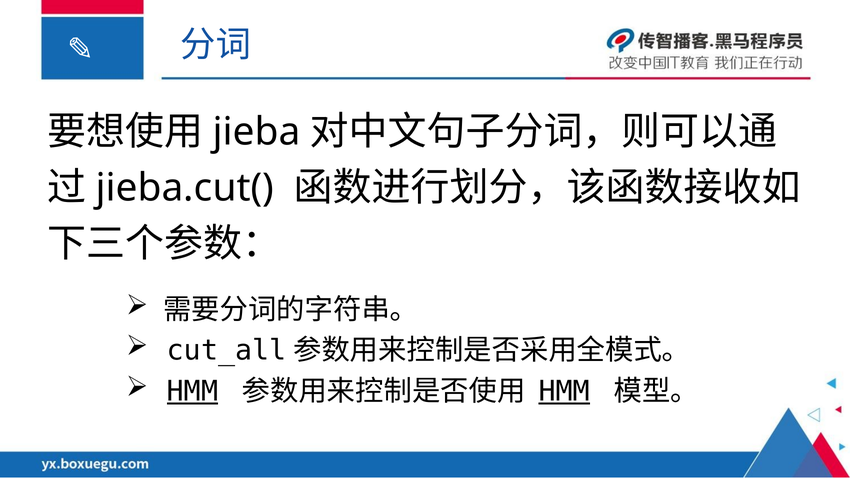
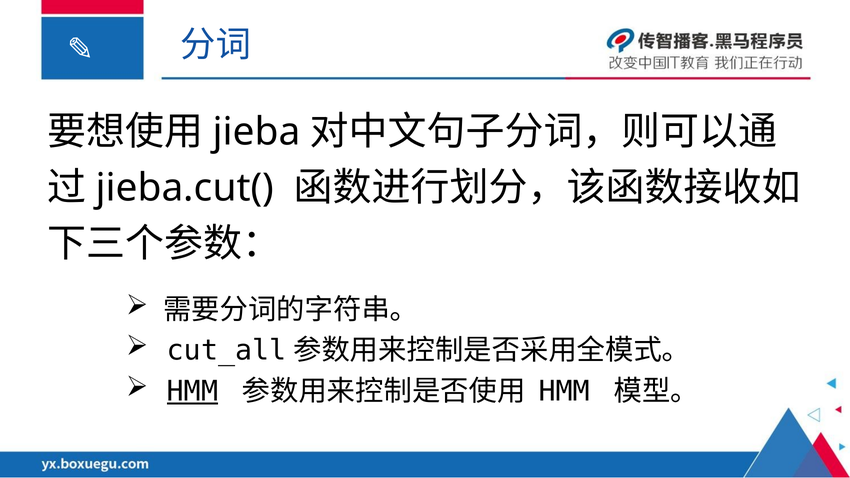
HMM at (564, 391) underline: present -> none
